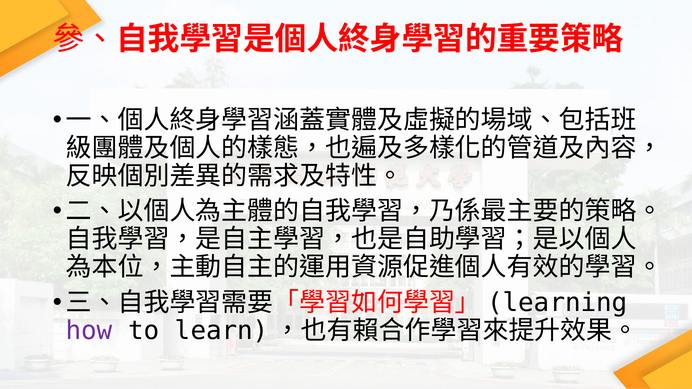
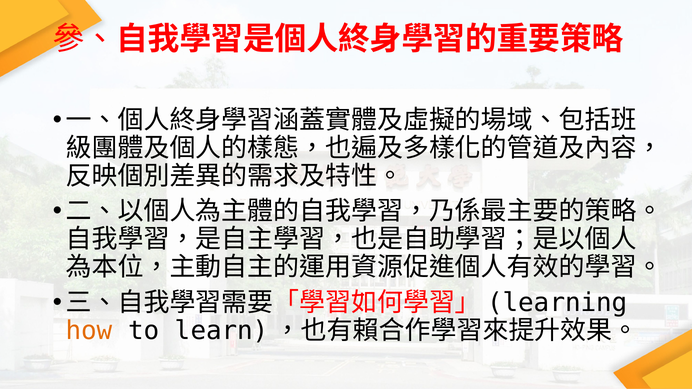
how colour: purple -> orange
